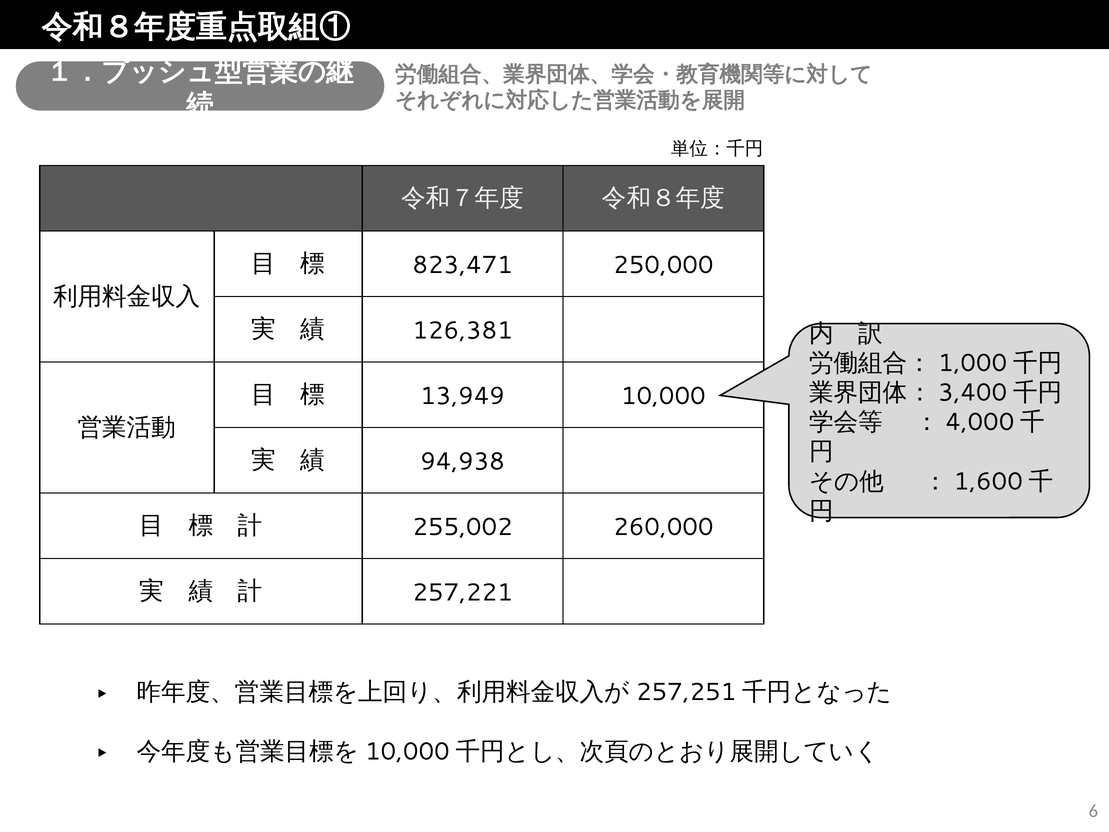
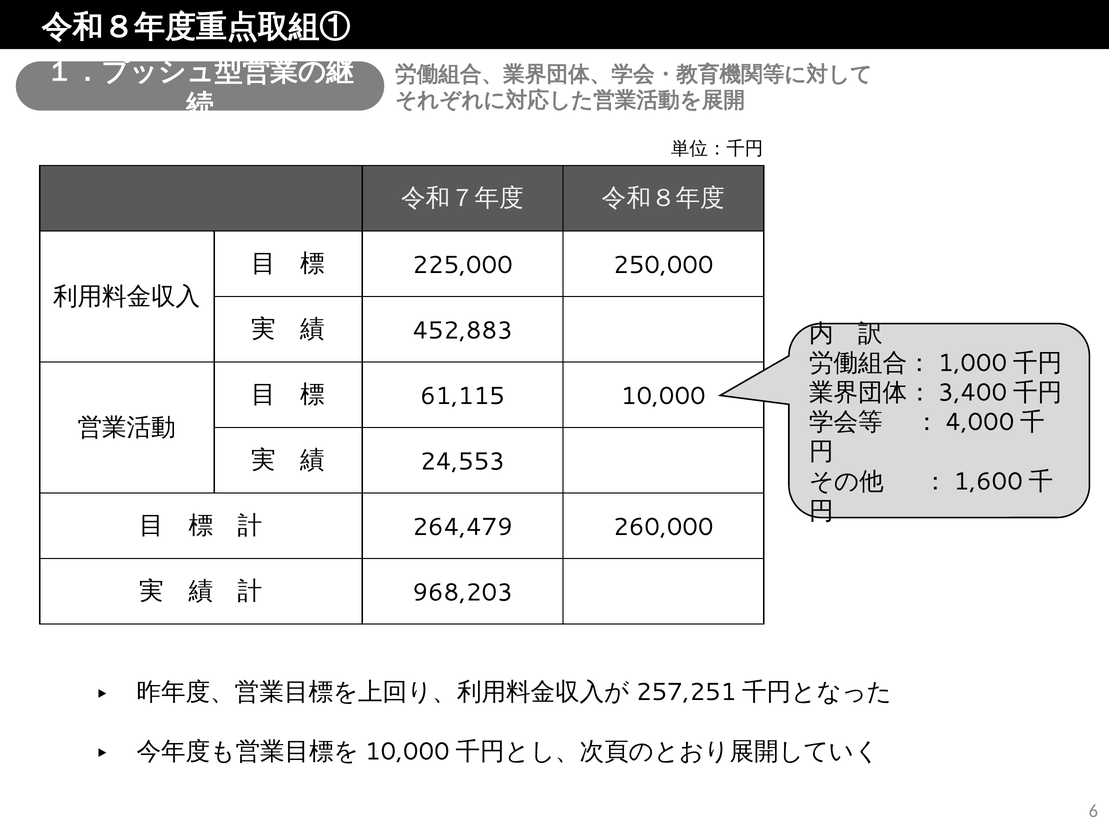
823,471: 823,471 -> 225,000
126,381: 126,381 -> 452,883
13,949: 13,949 -> 61,115
94,938: 94,938 -> 24,553
255,002: 255,002 -> 264,479
257,221: 257,221 -> 968,203
